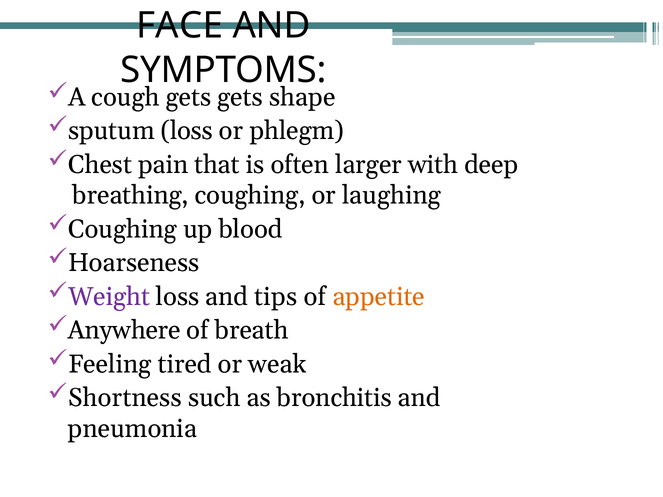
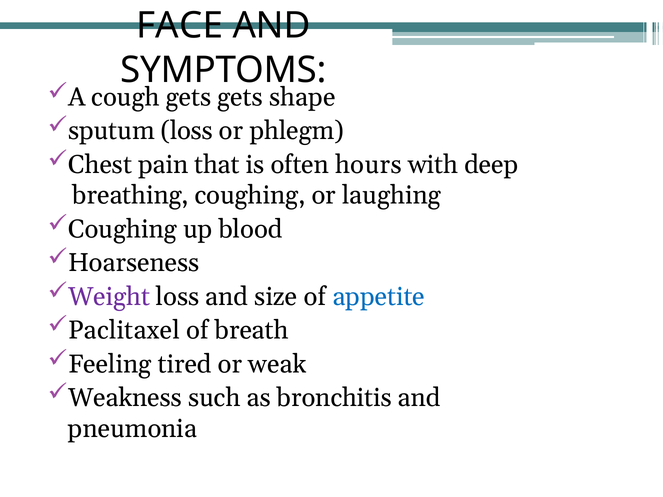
larger: larger -> hours
tips: tips -> size
appetite colour: orange -> blue
Anywhere: Anywhere -> Paclitaxel
Shortness: Shortness -> Weakness
